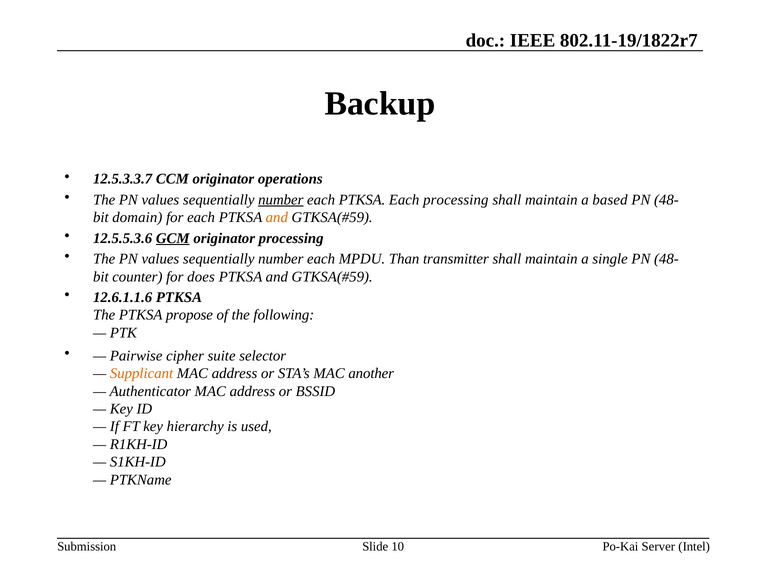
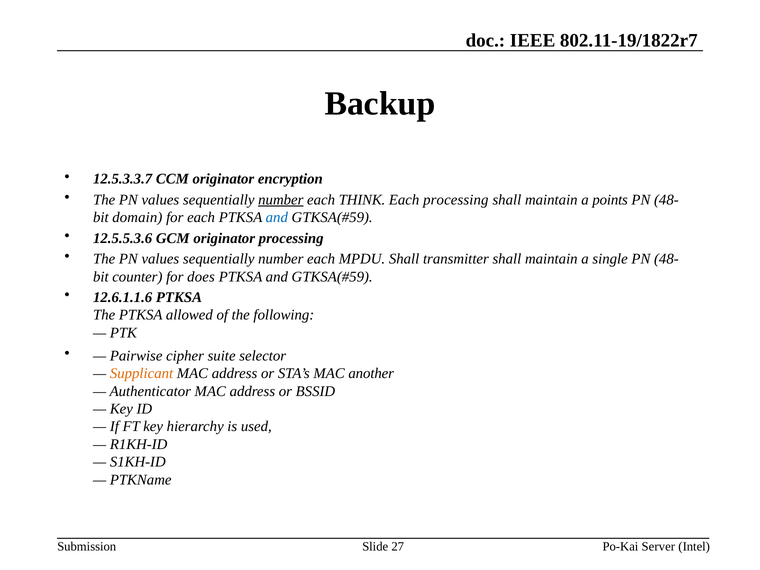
operations: operations -> encryption
PTKSA at (362, 200): PTKSA -> THINK
based: based -> points
and at (277, 217) colour: orange -> blue
GCM underline: present -> none
MPDU Than: Than -> Shall
propose: propose -> allowed
10: 10 -> 27
